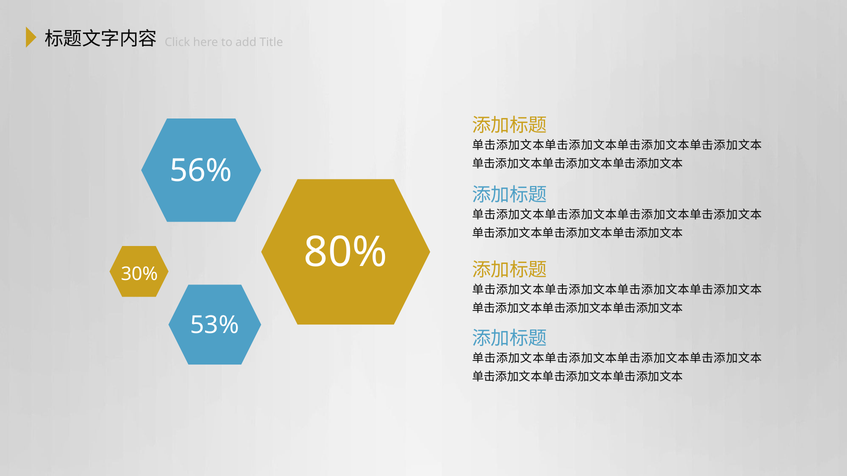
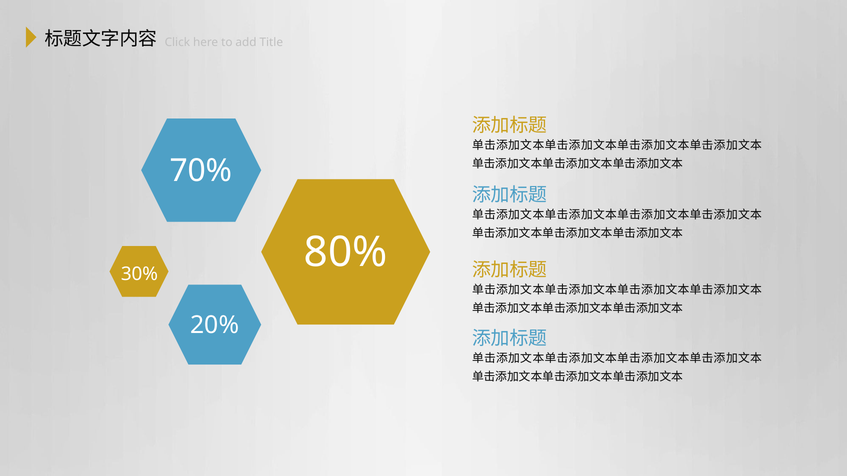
56%: 56% -> 70%
53%: 53% -> 20%
